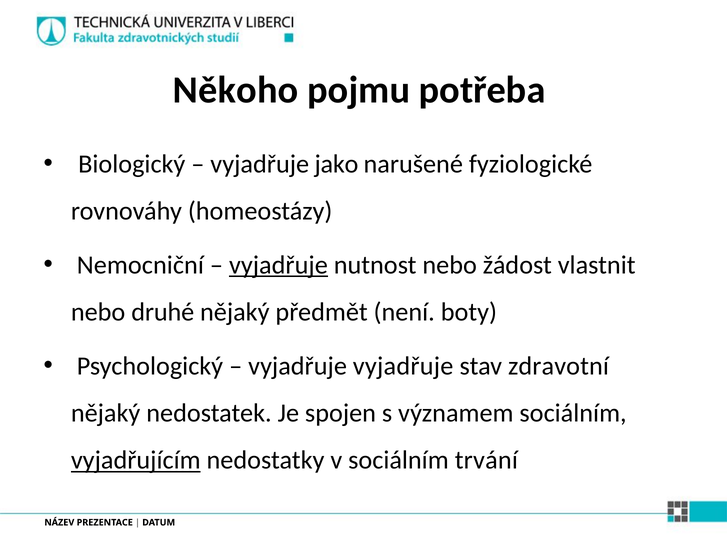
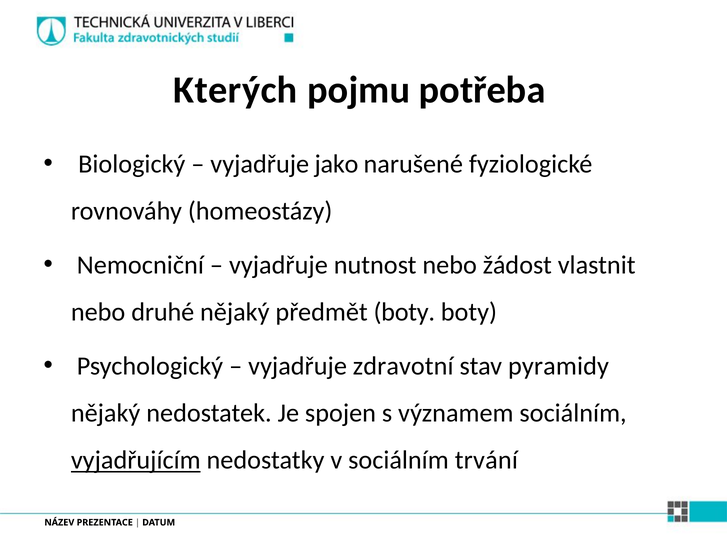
Někoho: Někoho -> Kterých
vyjadřuje at (278, 265) underline: present -> none
předmět není: není -> boty
vyjadřuje vyjadřuje: vyjadřuje -> zdravotní
zdravotní: zdravotní -> pyramidy
